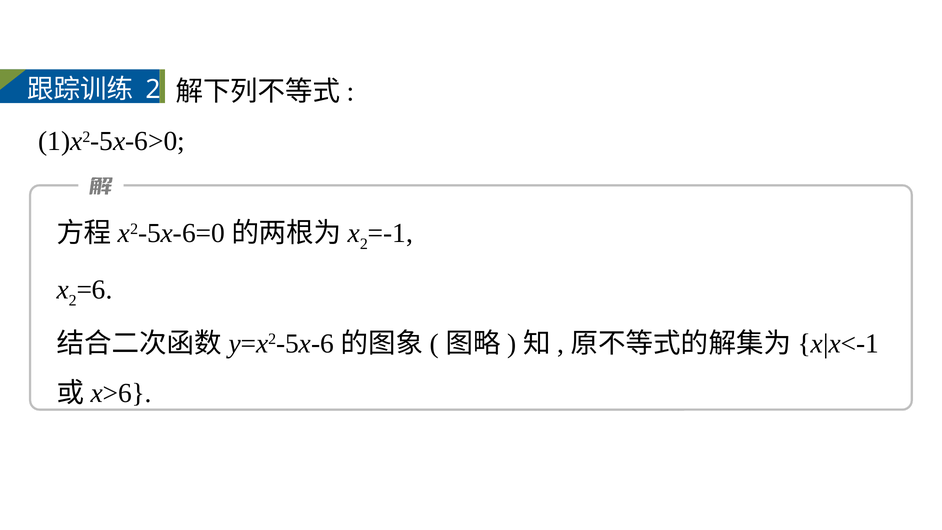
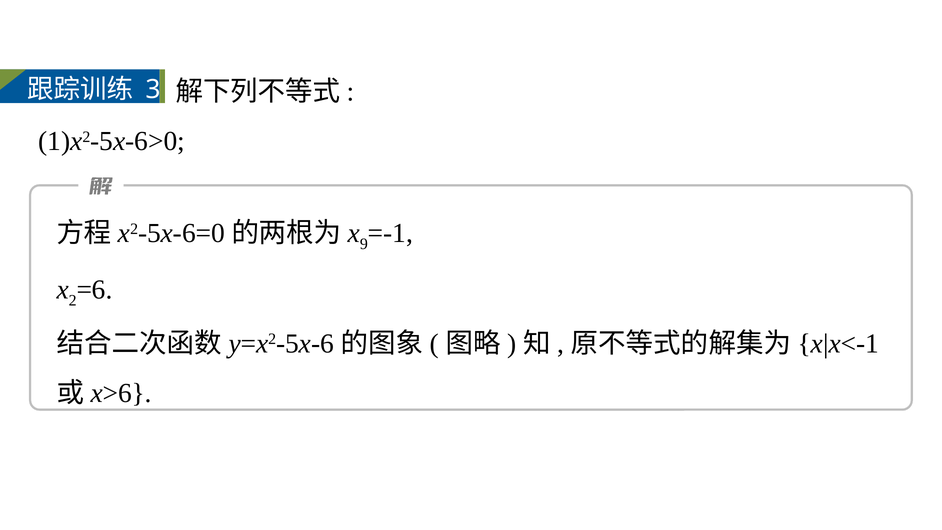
2 at (153, 90): 2 -> 3
2 at (364, 244): 2 -> 9
